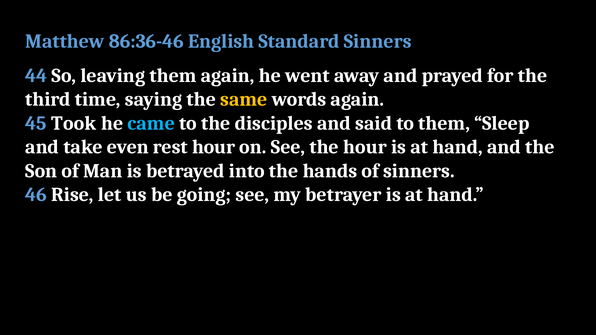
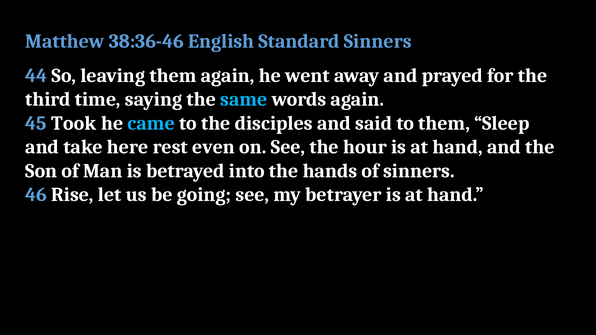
86:36-46: 86:36-46 -> 38:36-46
same colour: yellow -> light blue
even: even -> here
rest hour: hour -> even
